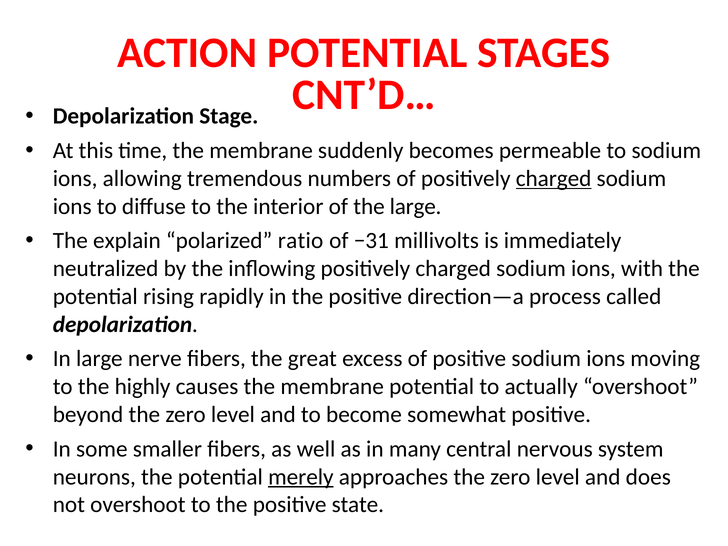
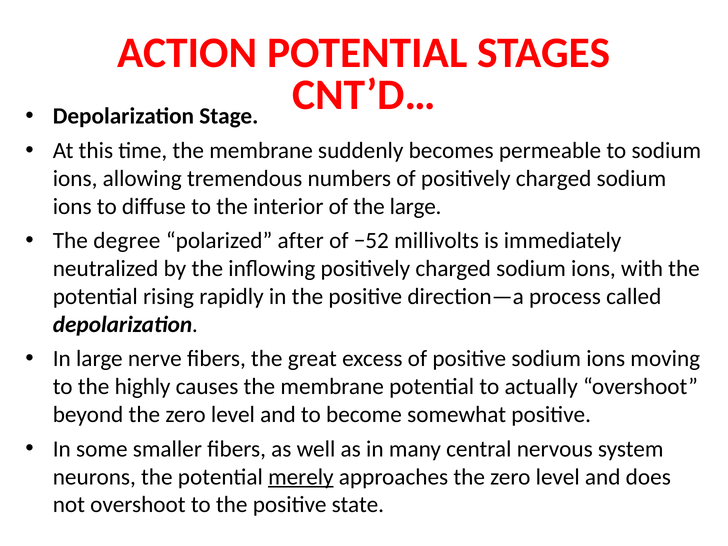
charged at (554, 179) underline: present -> none
explain: explain -> degree
ratio: ratio -> after
−31: −31 -> −52
